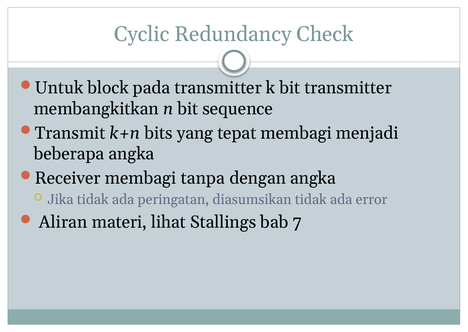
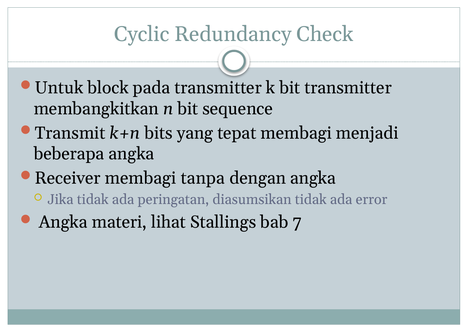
Aliran at (63, 222): Aliran -> Angka
